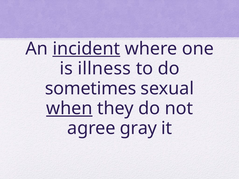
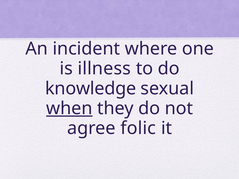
incident underline: present -> none
sometimes: sometimes -> knowledge
gray: gray -> folic
